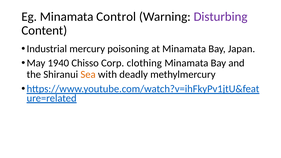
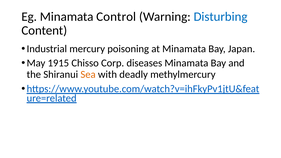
Disturbing colour: purple -> blue
1940: 1940 -> 1915
clothing: clothing -> diseases
